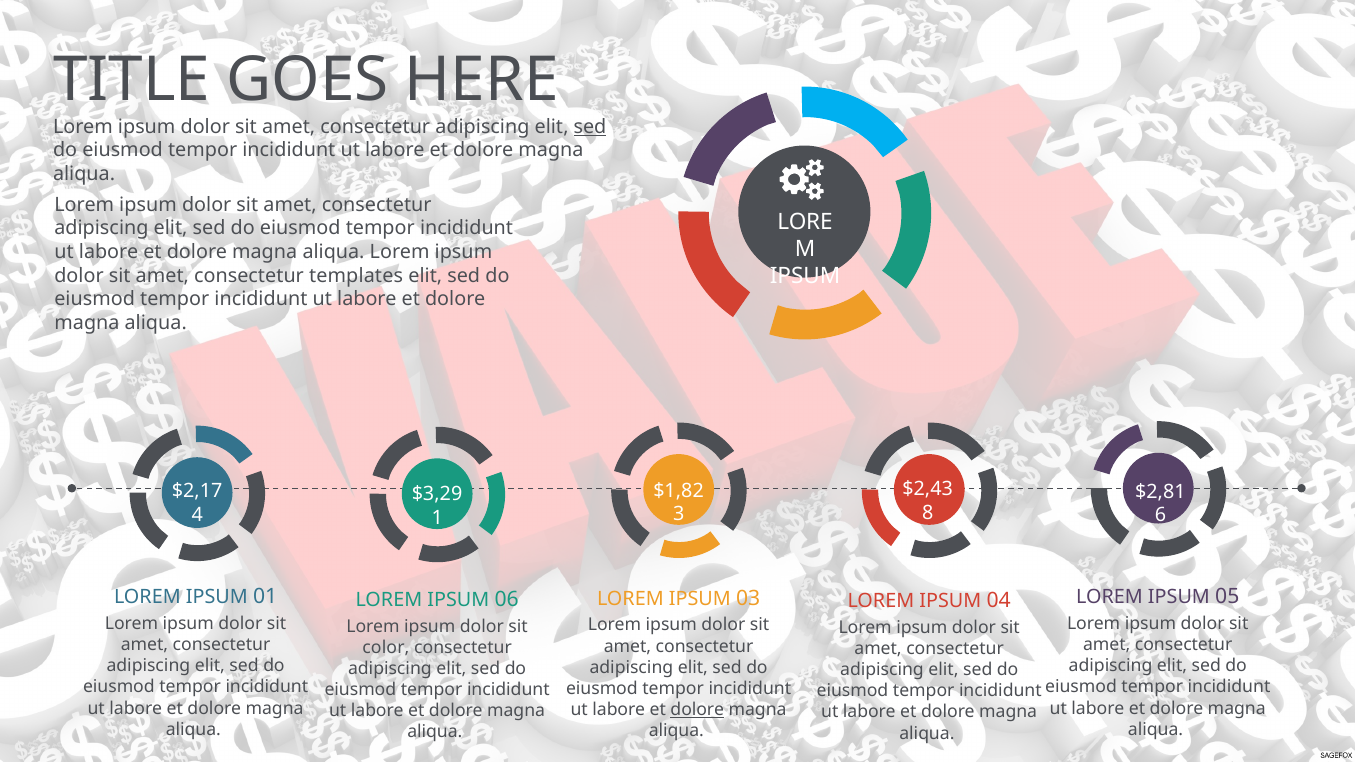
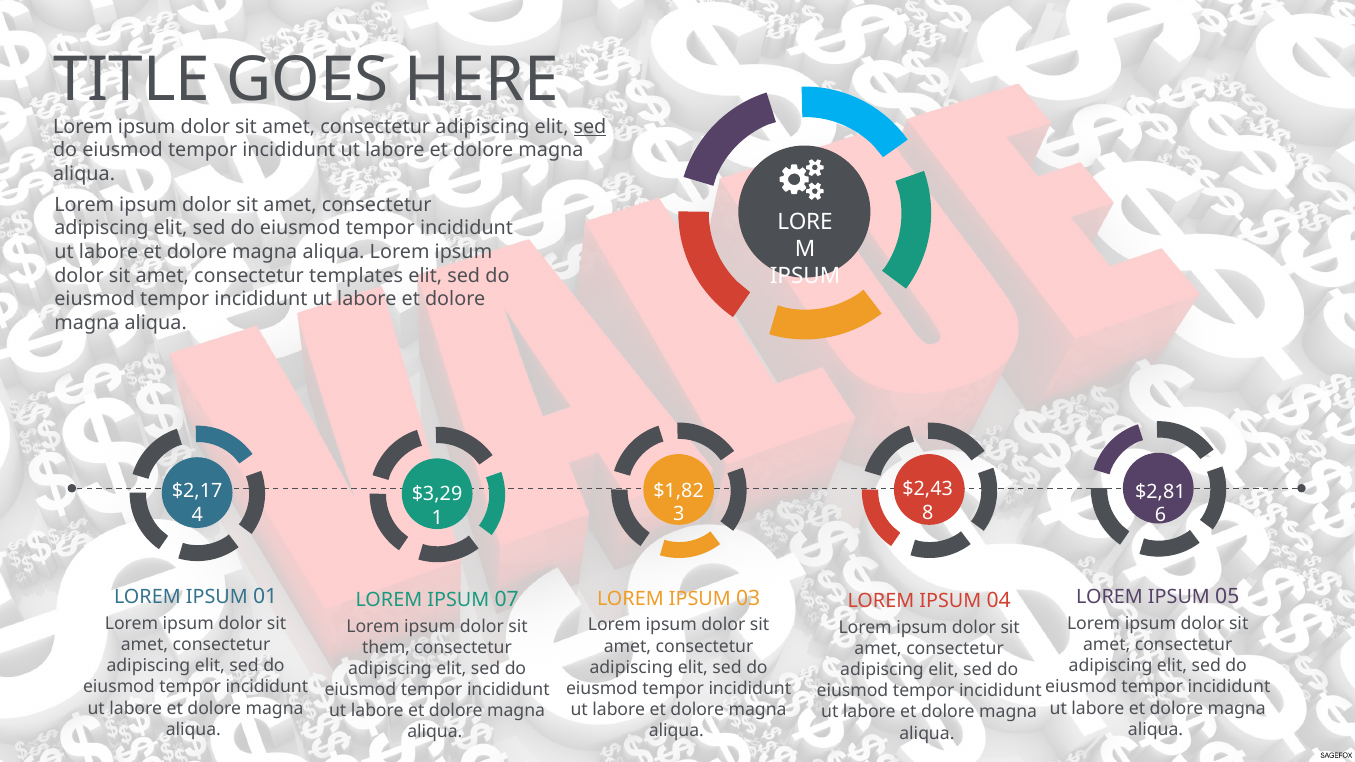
06: 06 -> 07
color: color -> them
dolore at (697, 710) underline: present -> none
